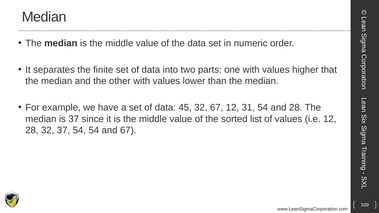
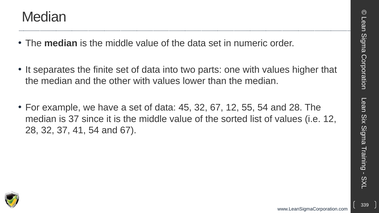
31: 31 -> 55
37 54: 54 -> 41
